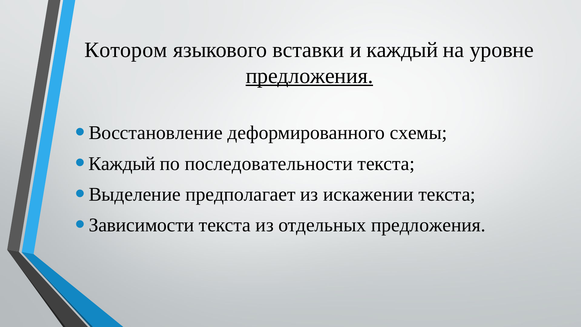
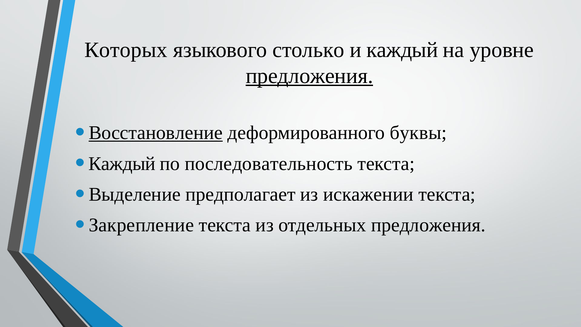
Котором: Котором -> Которых
вставки: вставки -> столько
Восстановление underline: none -> present
схемы: схемы -> буквы
последовательности: последовательности -> последовательность
Зависимости: Зависимости -> Закрепление
